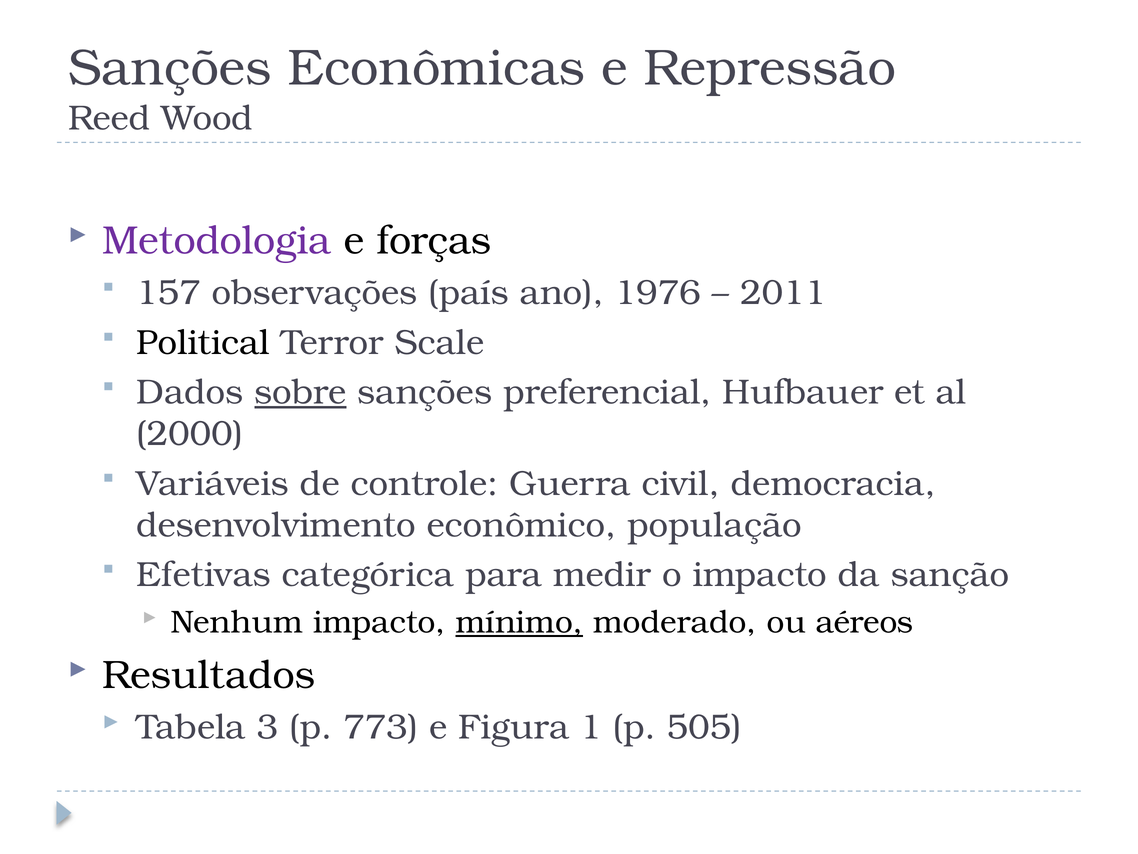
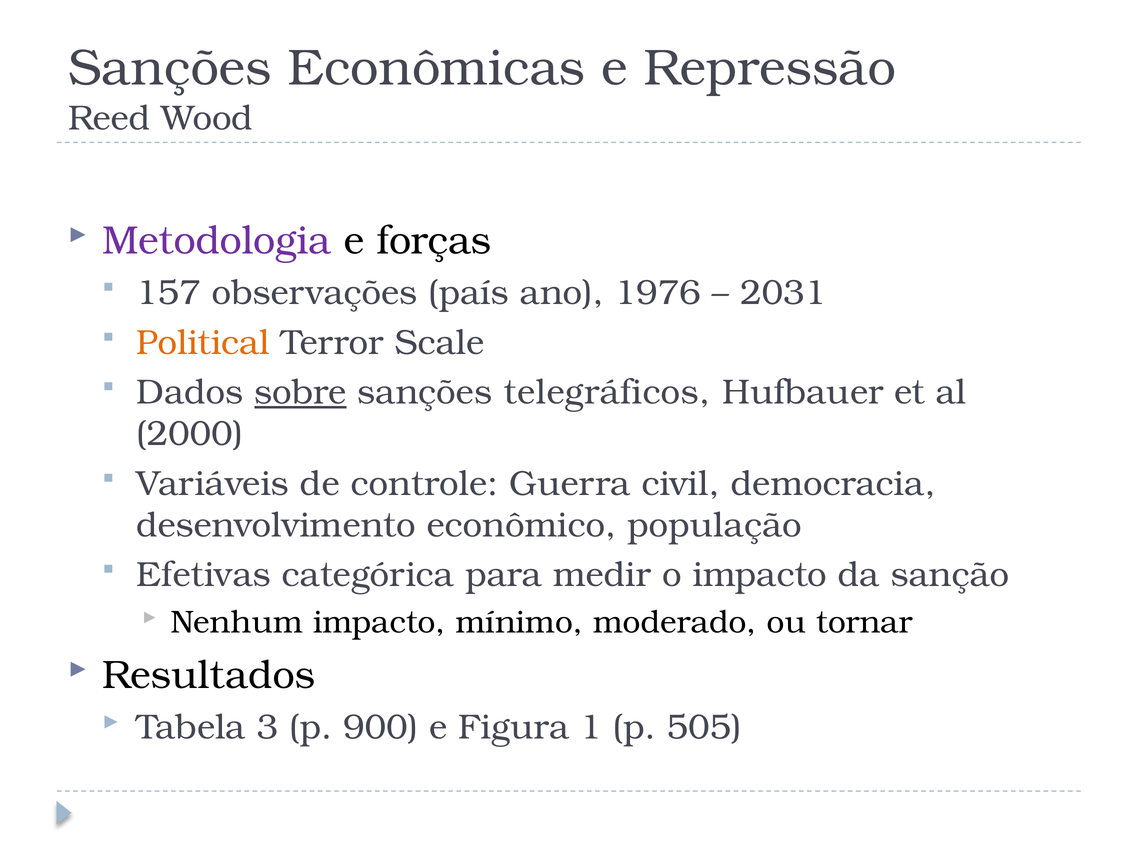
2011: 2011 -> 2031
Political colour: black -> orange
preferencial: preferencial -> telegráficos
mínimo underline: present -> none
aéreos: aéreos -> tornar
773: 773 -> 900
